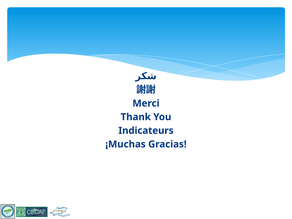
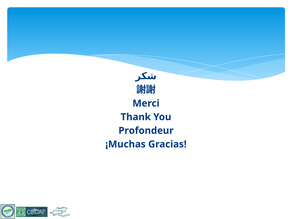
Indicateurs: Indicateurs -> Profondeur
